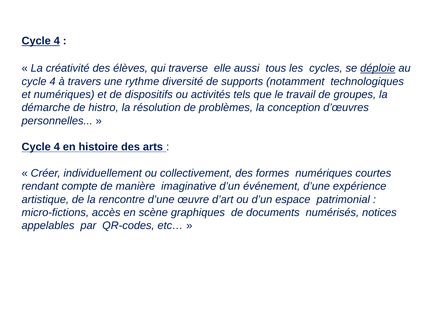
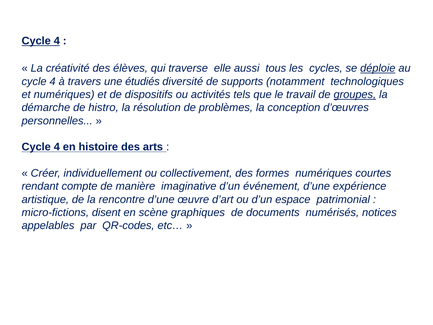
rythme: rythme -> étudiés
groupes underline: none -> present
accès: accès -> disent
